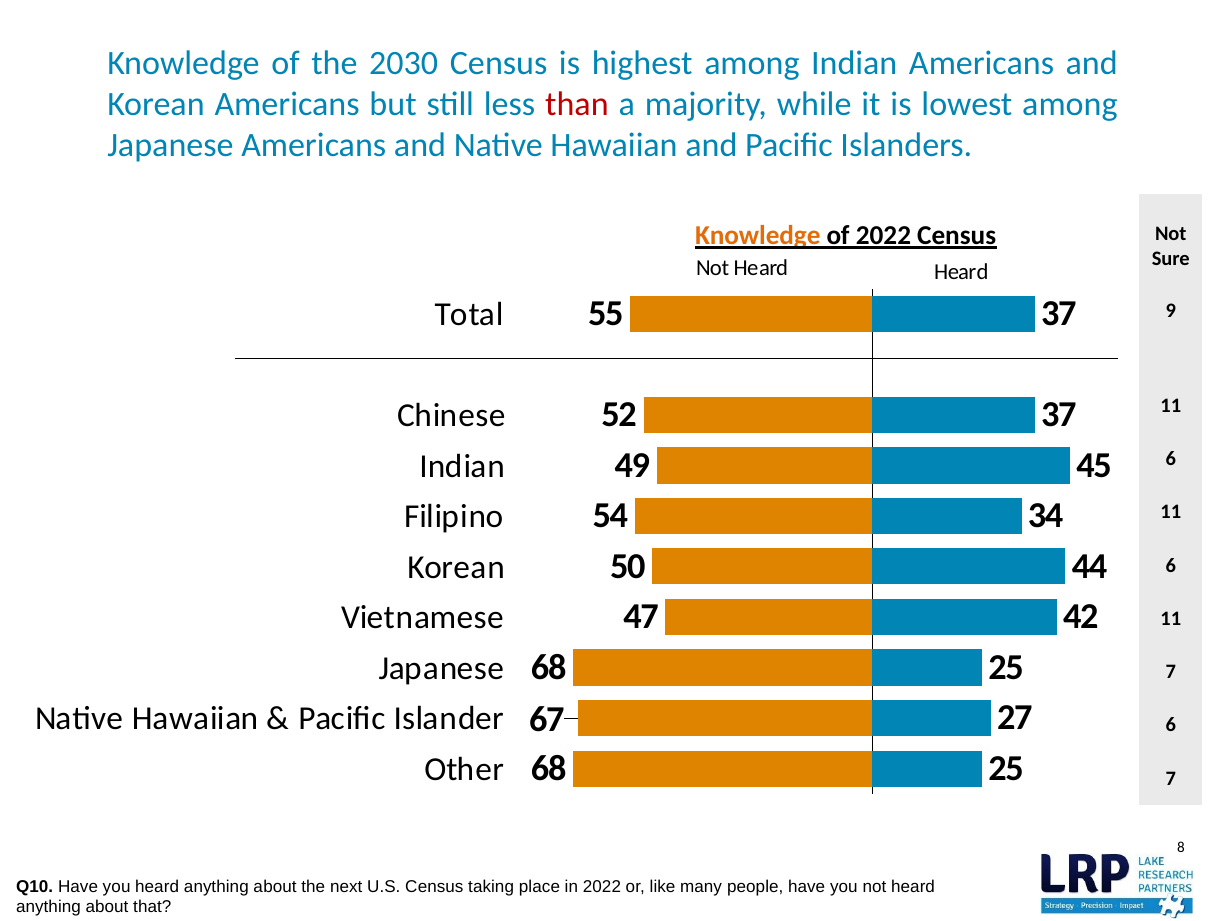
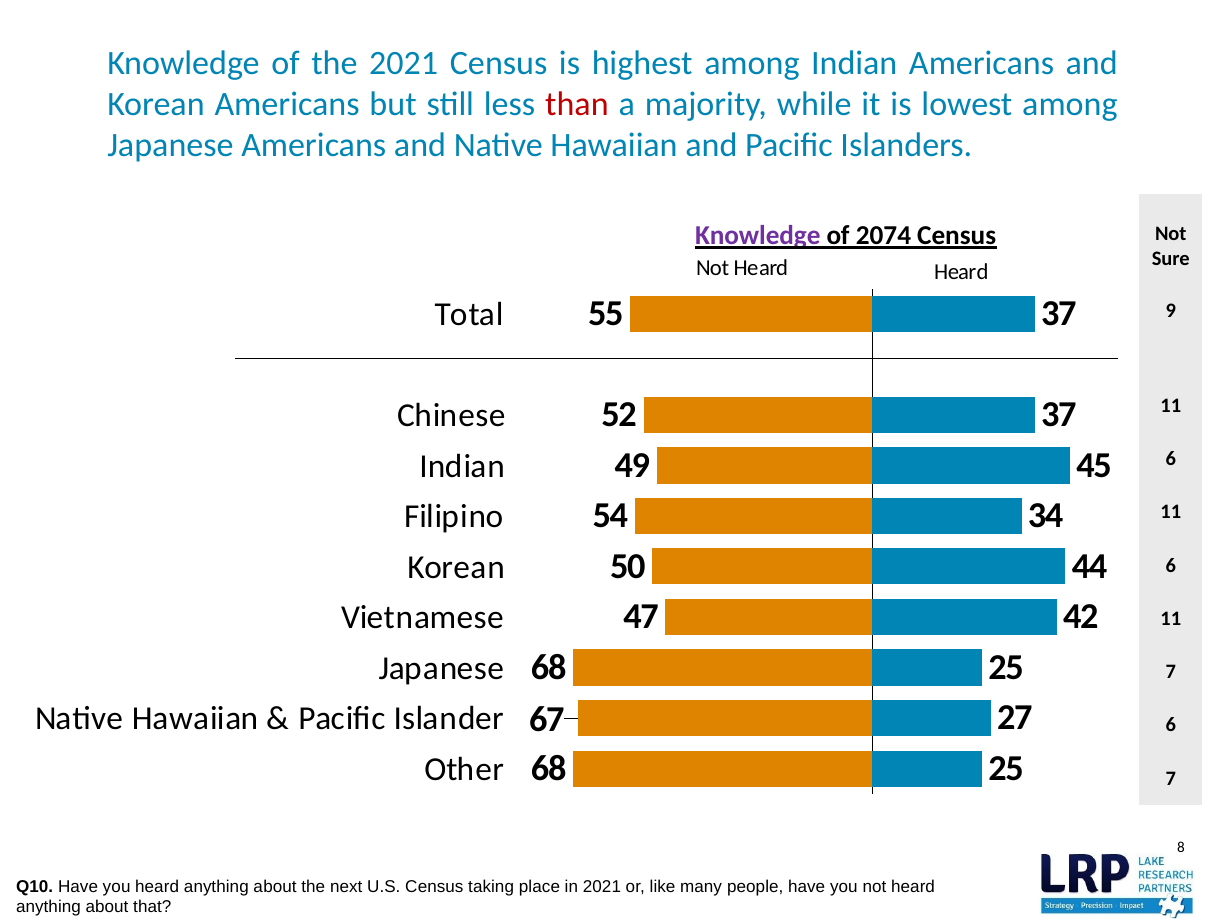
the 2030: 2030 -> 2021
Knowledge at (758, 235) colour: orange -> purple
of 2022: 2022 -> 2074
in 2022: 2022 -> 2021
